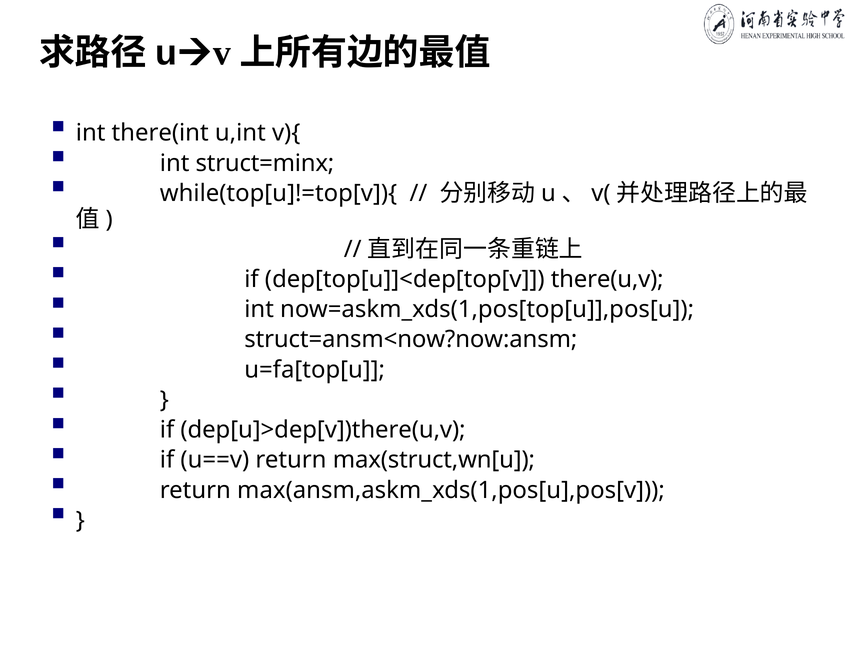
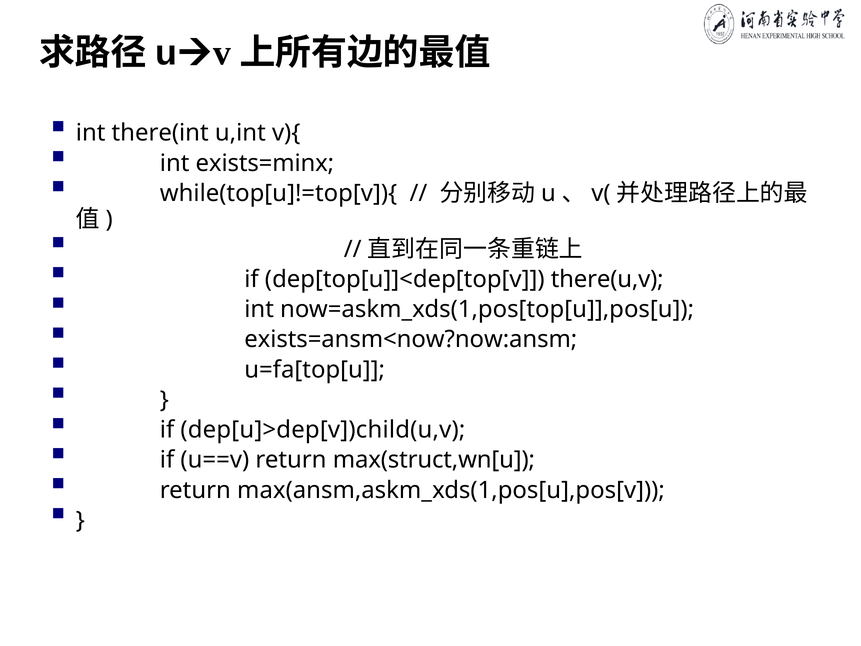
struct=minx: struct=minx -> exists=minx
struct=ansm<now?now:ansm: struct=ansm<now?now:ansm -> exists=ansm<now?now:ansm
dep[u]>dep[v])there(u,v: dep[u]>dep[v])there(u,v -> dep[u]>dep[v])child(u,v
